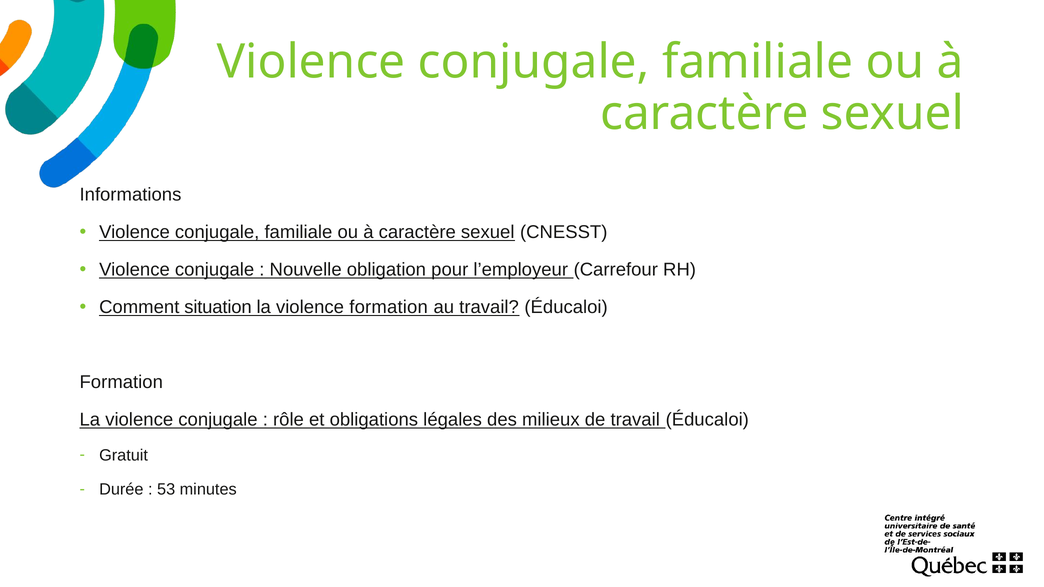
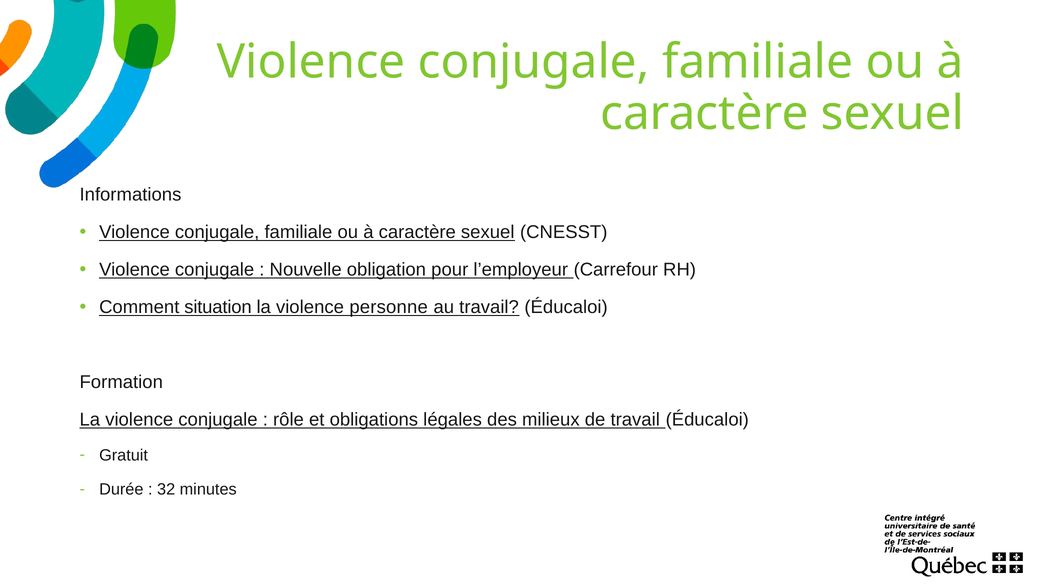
violence formation: formation -> personne
53: 53 -> 32
